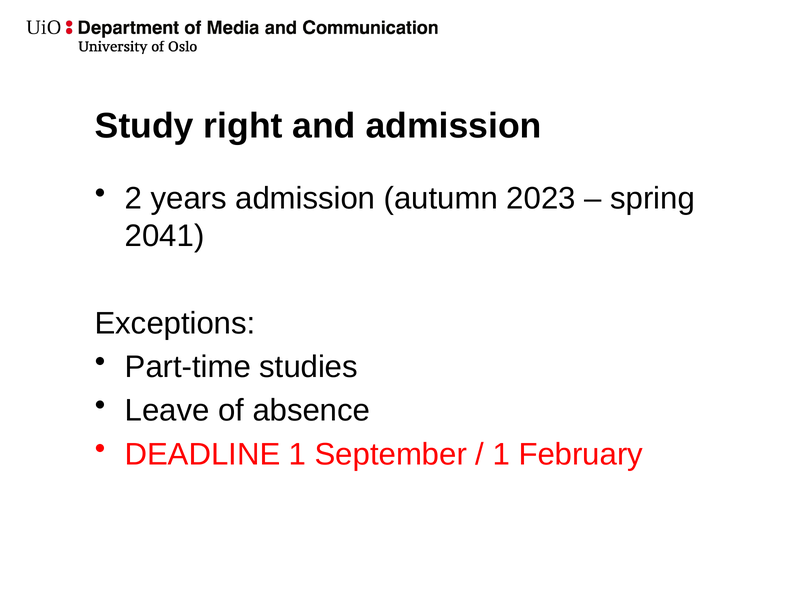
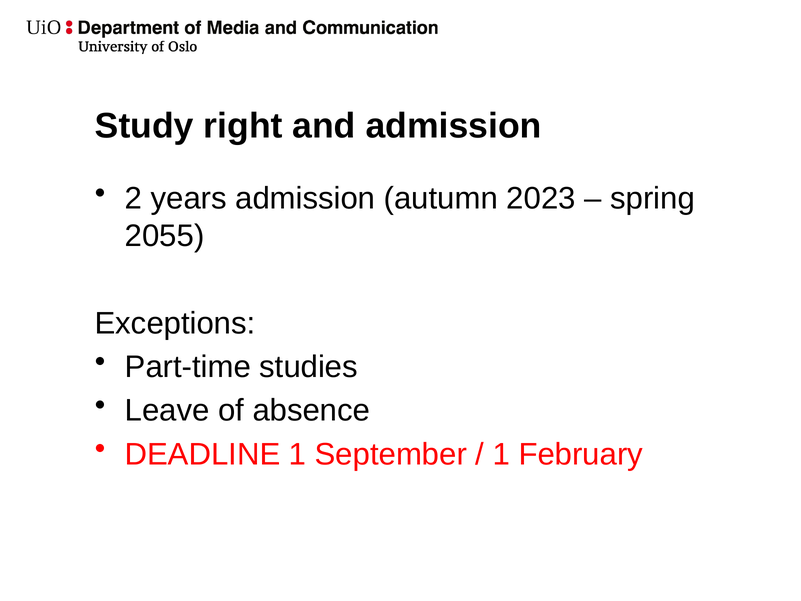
2041: 2041 -> 2055
